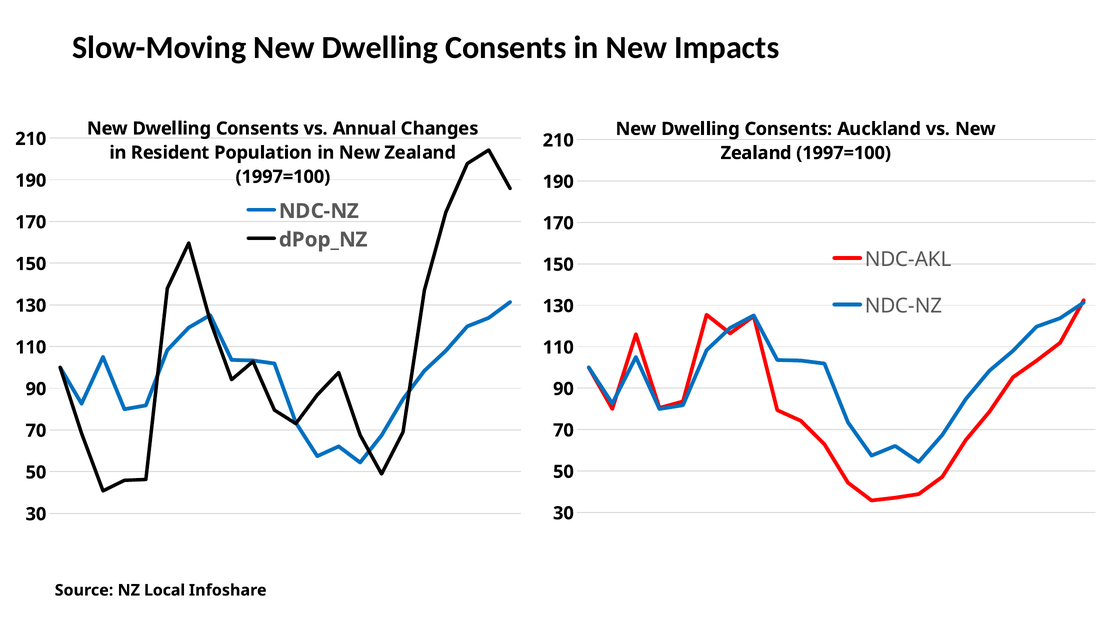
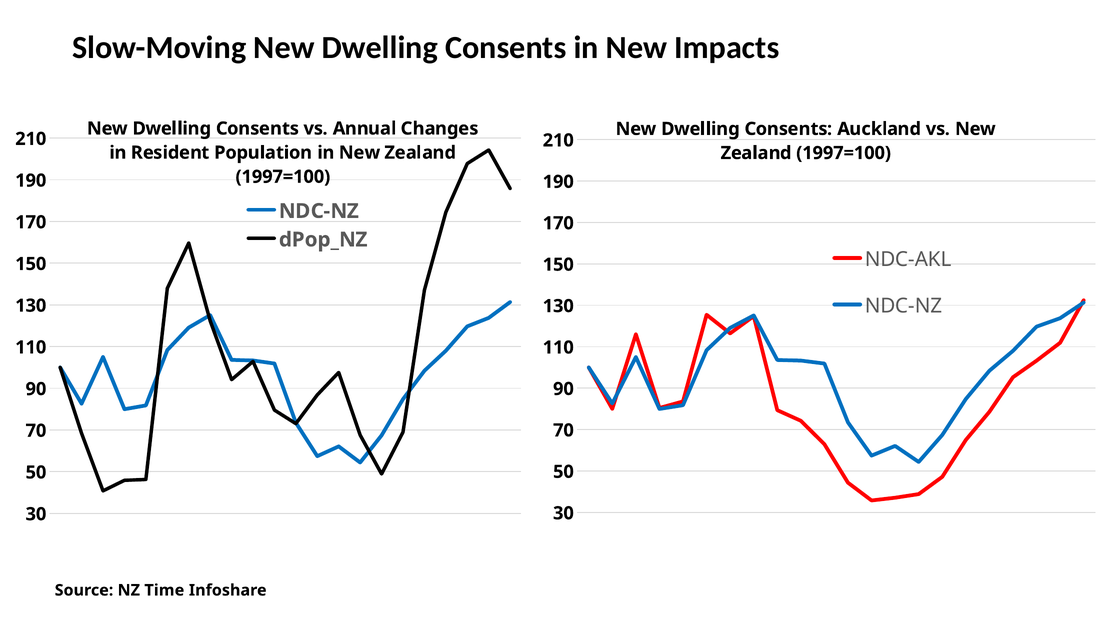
Local: Local -> Time
